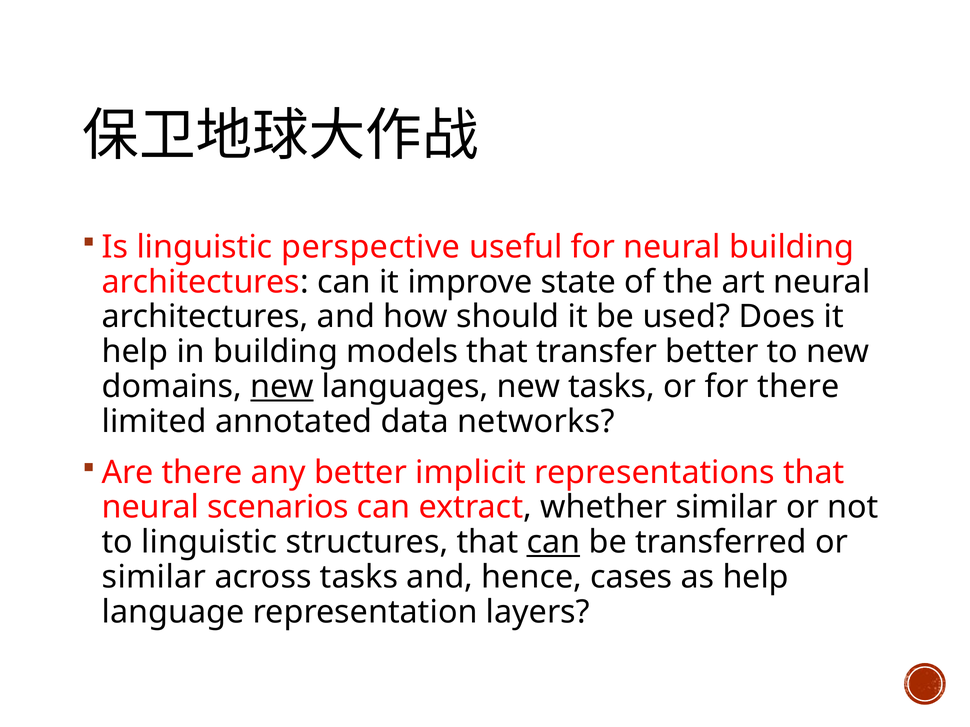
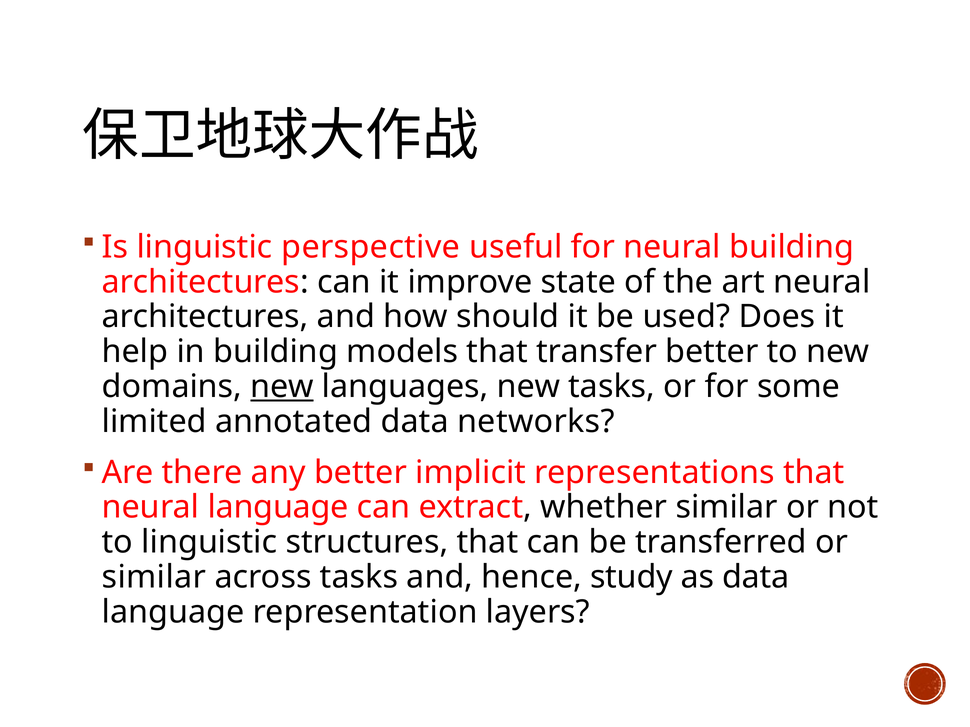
for there: there -> some
neural scenarios: scenarios -> language
can at (553, 543) underline: present -> none
cases: cases -> study
as help: help -> data
